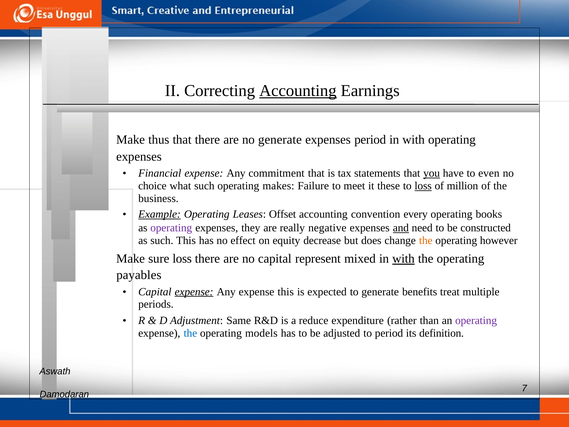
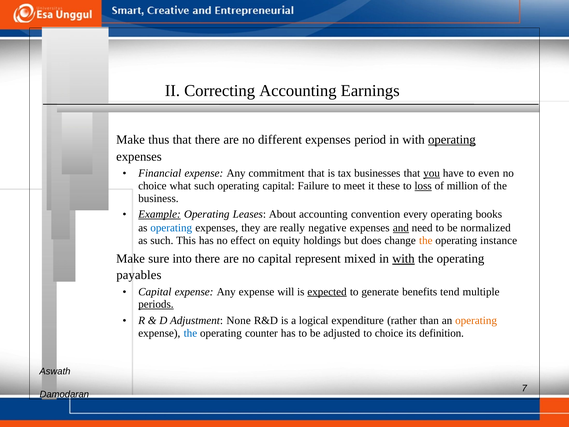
Accounting at (298, 90) underline: present -> none
no generate: generate -> different
operating at (452, 140) underline: none -> present
statements: statements -> businesses
operating makes: makes -> capital
Offset: Offset -> About
operating at (171, 228) colour: purple -> blue
constructed: constructed -> normalized
decrease: decrease -> holdings
however: however -> instance
sure loss: loss -> into
expense at (194, 292) underline: present -> none
expense this: this -> will
expected underline: none -> present
treat: treat -> tend
periods underline: none -> present
Same: Same -> None
reduce: reduce -> logical
operating at (476, 320) colour: purple -> orange
models: models -> counter
to period: period -> choice
